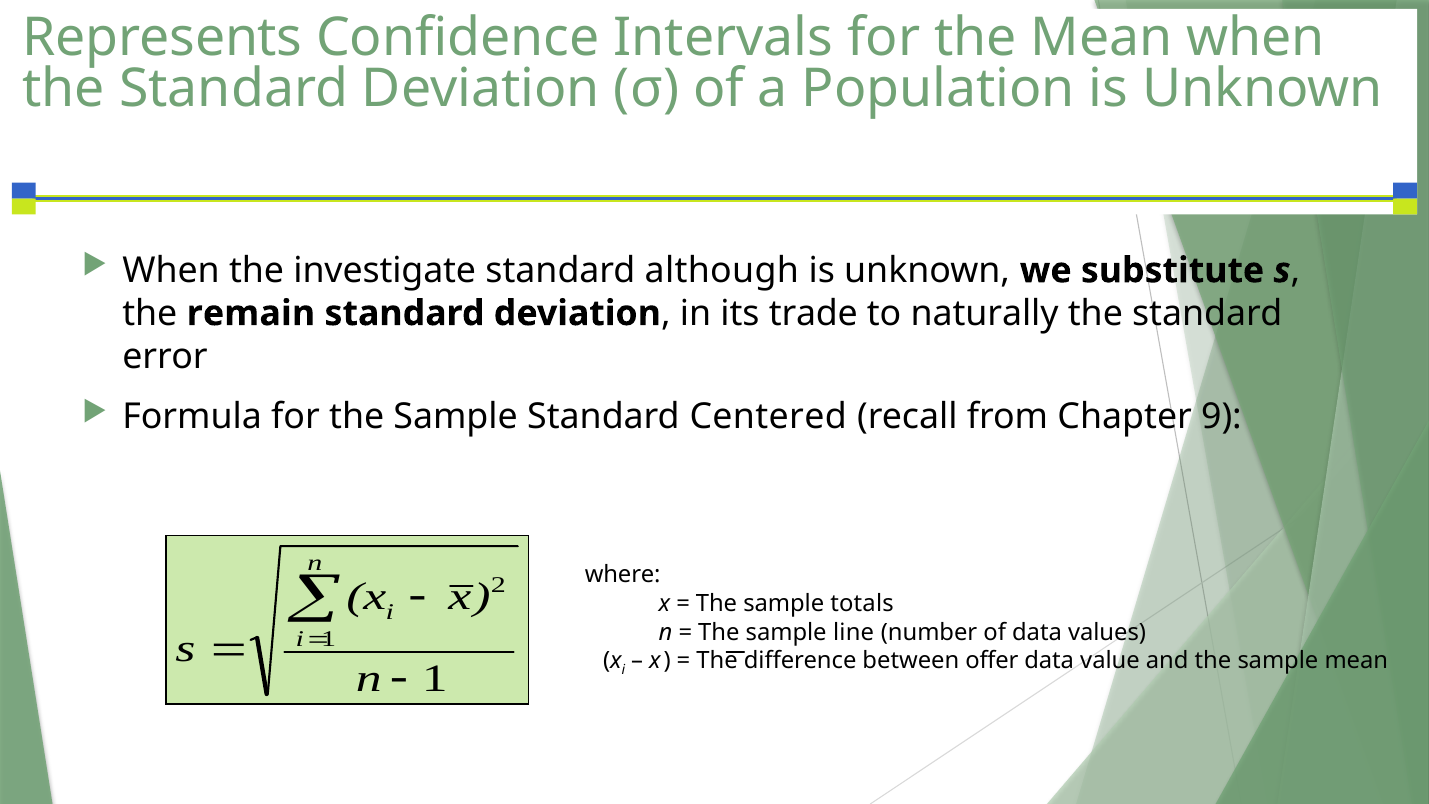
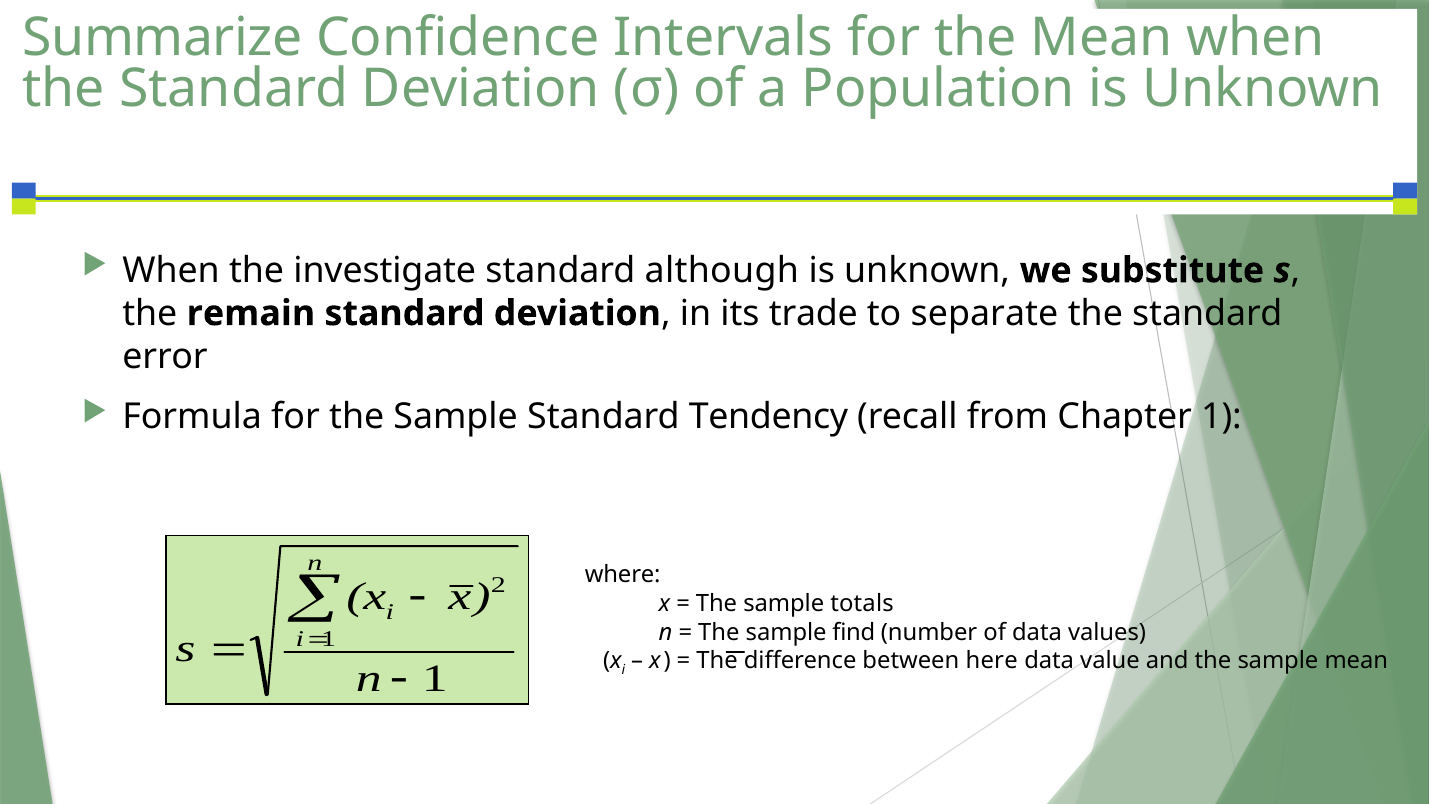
Represents: Represents -> Summarize
naturally: naturally -> separate
Centered: Centered -> Tendency
Chapter 9: 9 -> 1
line: line -> find
offer: offer -> here
